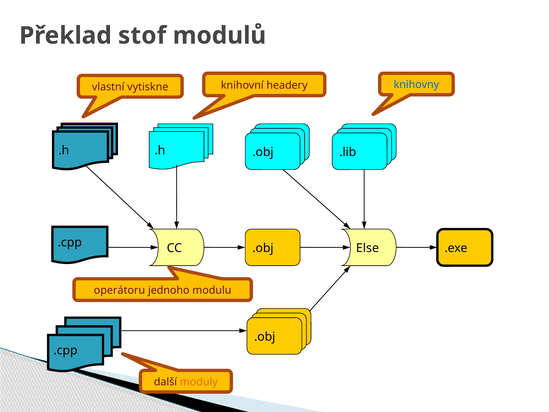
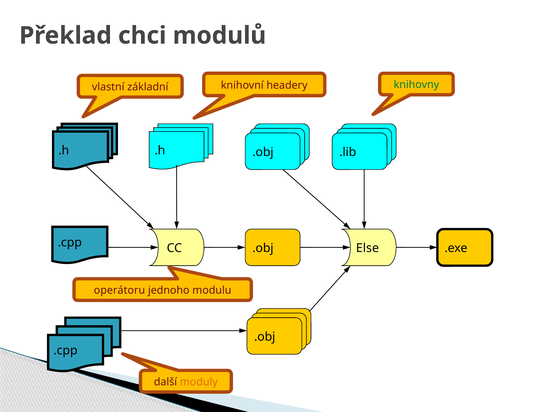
stof: stof -> chci
knihovny colour: blue -> green
vytiskne: vytiskne -> základní
